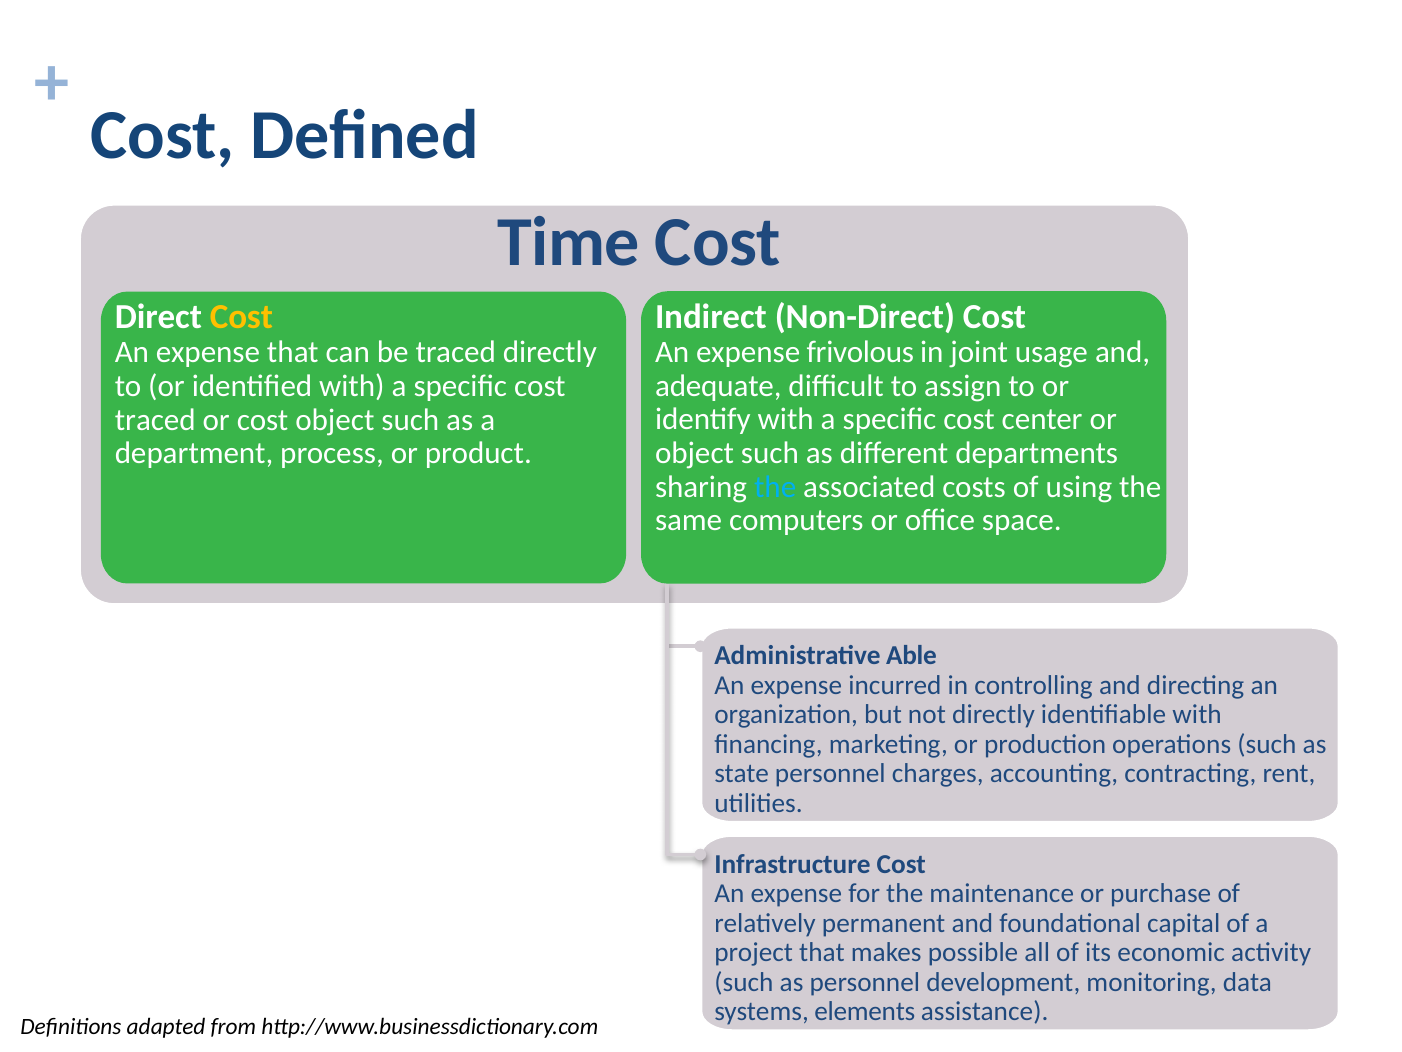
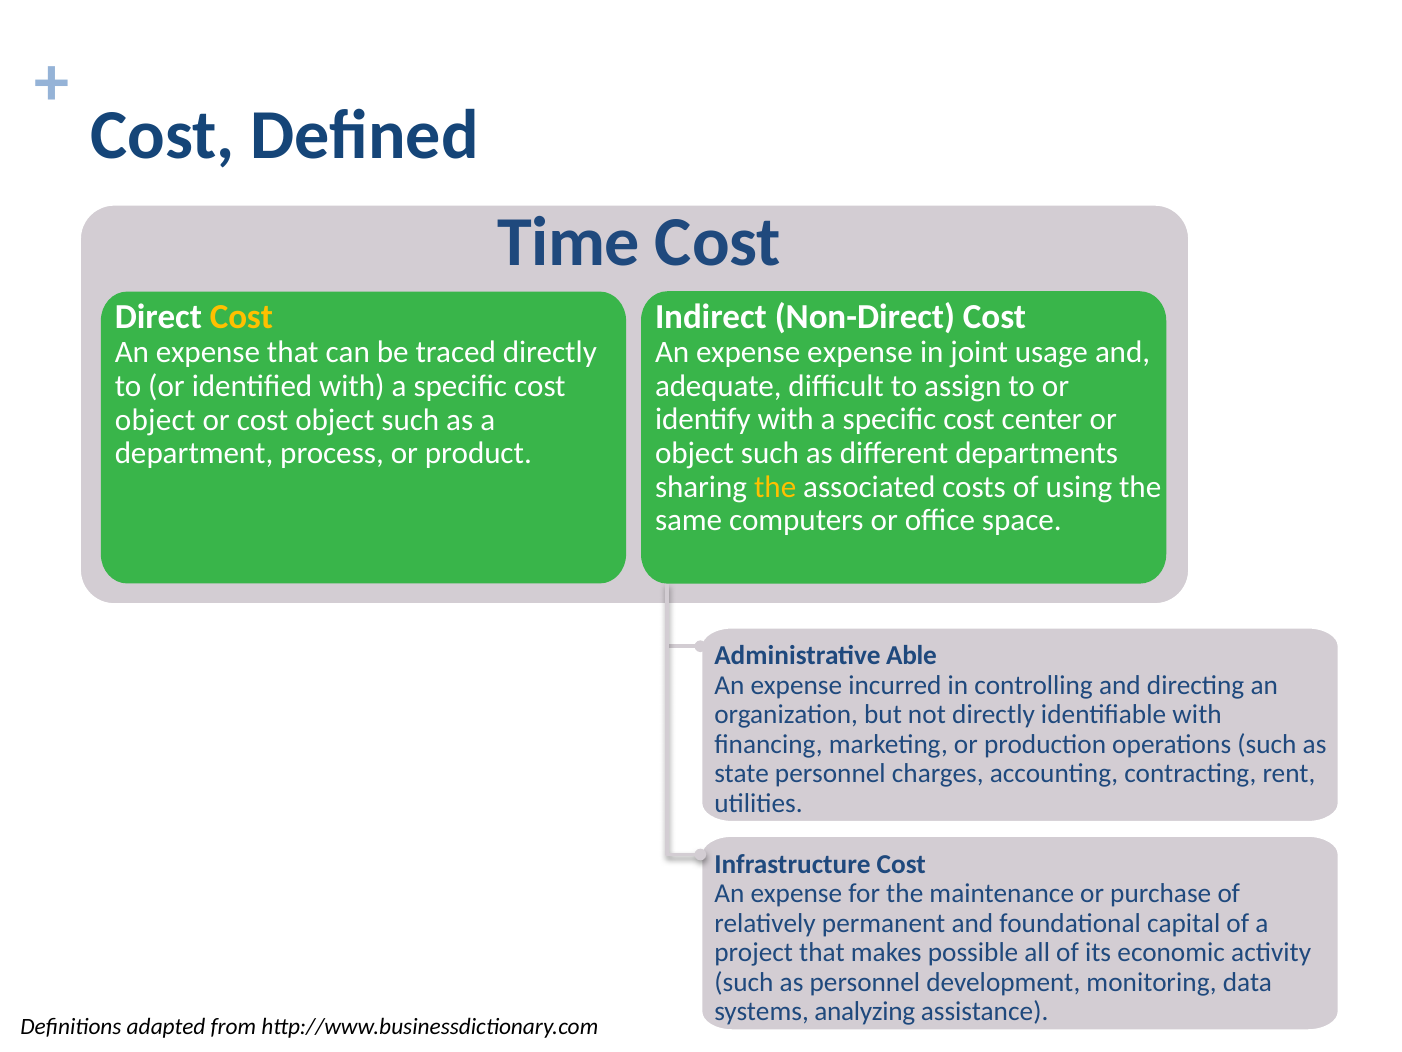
expense frivolous: frivolous -> expense
traced at (155, 420): traced -> object
the at (775, 487) colour: light blue -> yellow
elements: elements -> analyzing
